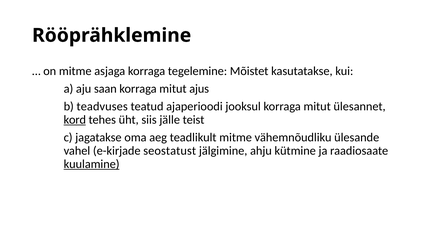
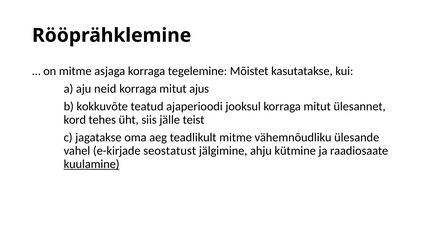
saan: saan -> neid
teadvuses: teadvuses -> kokkuvõte
kord underline: present -> none
